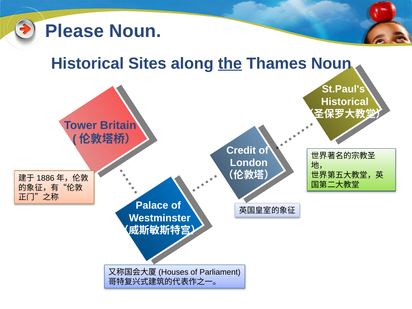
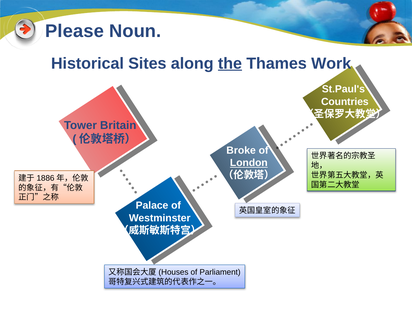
Thames Noun: Noun -> Work
Historical at (345, 102): Historical -> Countries
Credit: Credit -> Broke
London underline: none -> present
